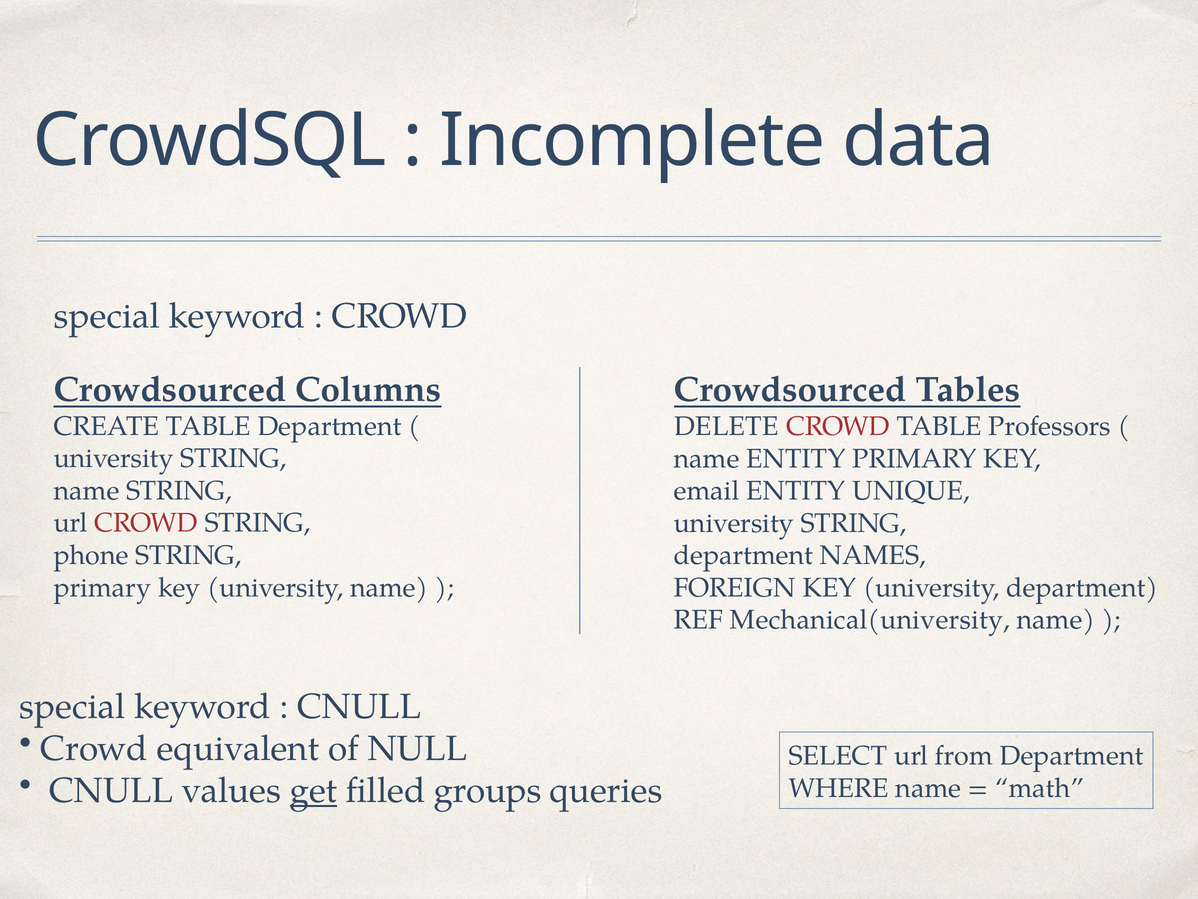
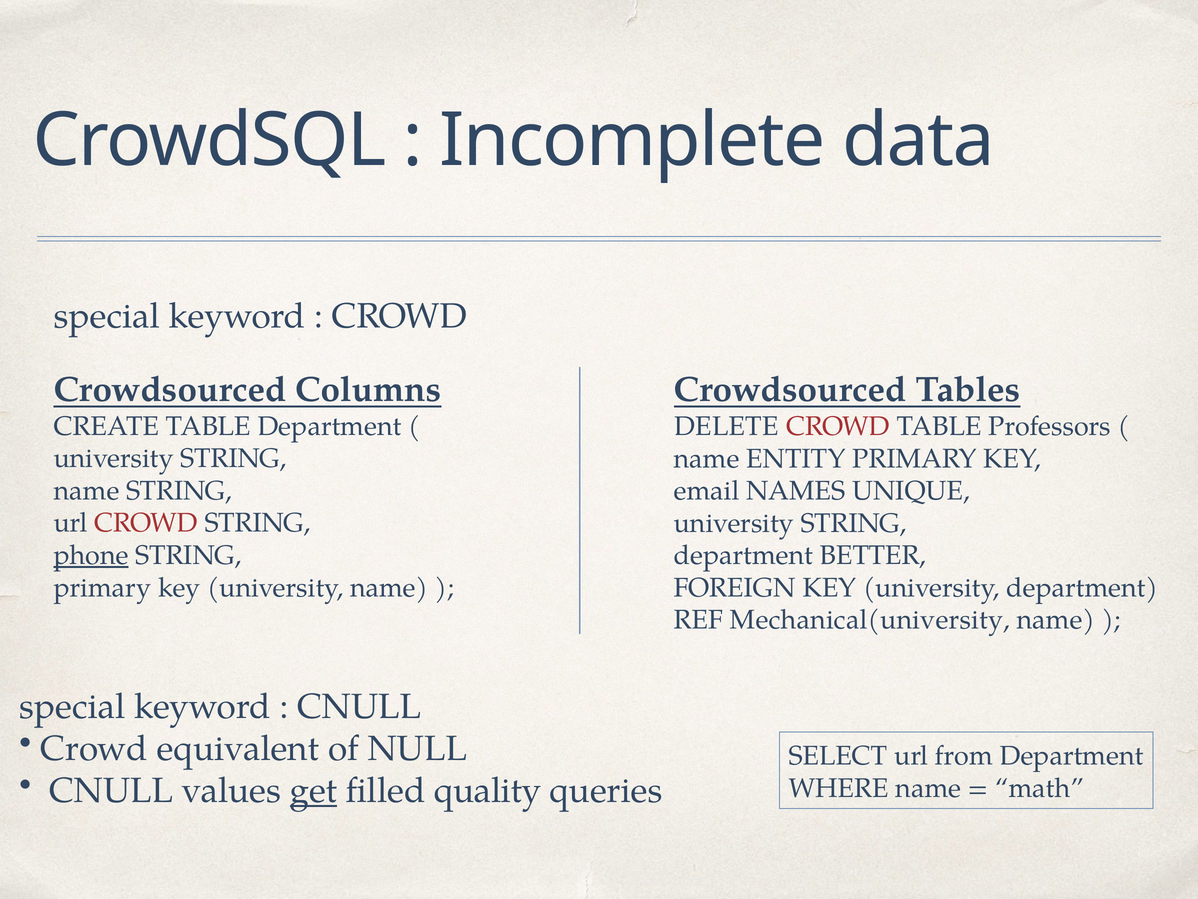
email ENTITY: ENTITY -> NAMES
phone underline: none -> present
NAMES: NAMES -> BETTER
groups: groups -> quality
